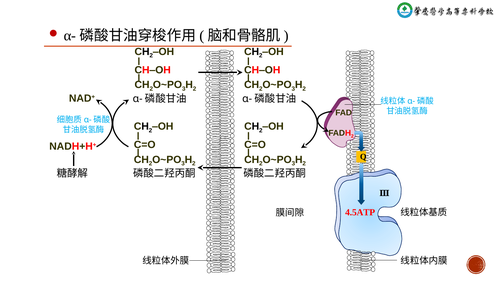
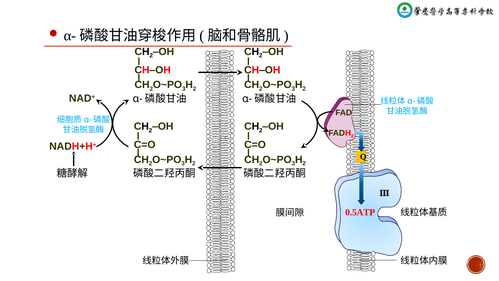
4.5ATP: 4.5ATP -> 0.5ATP
